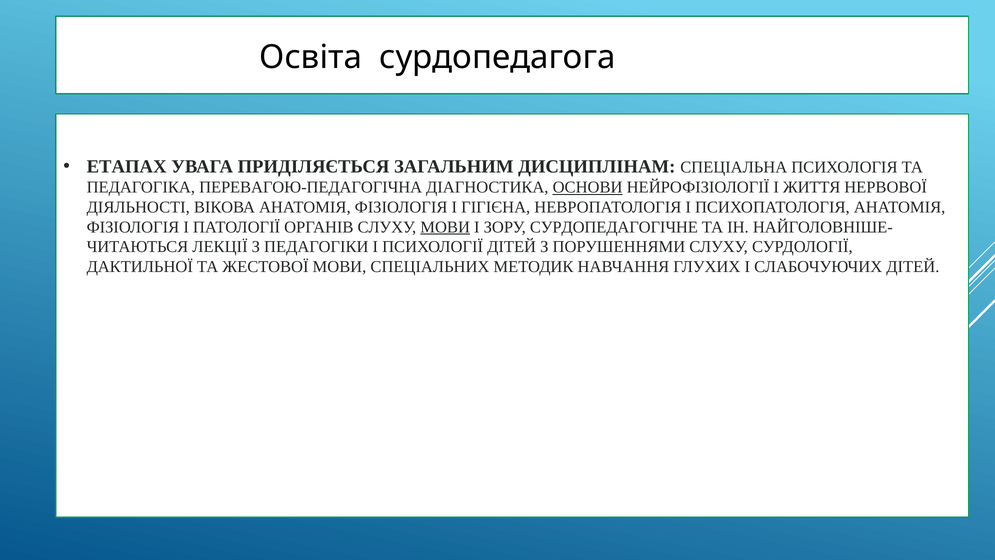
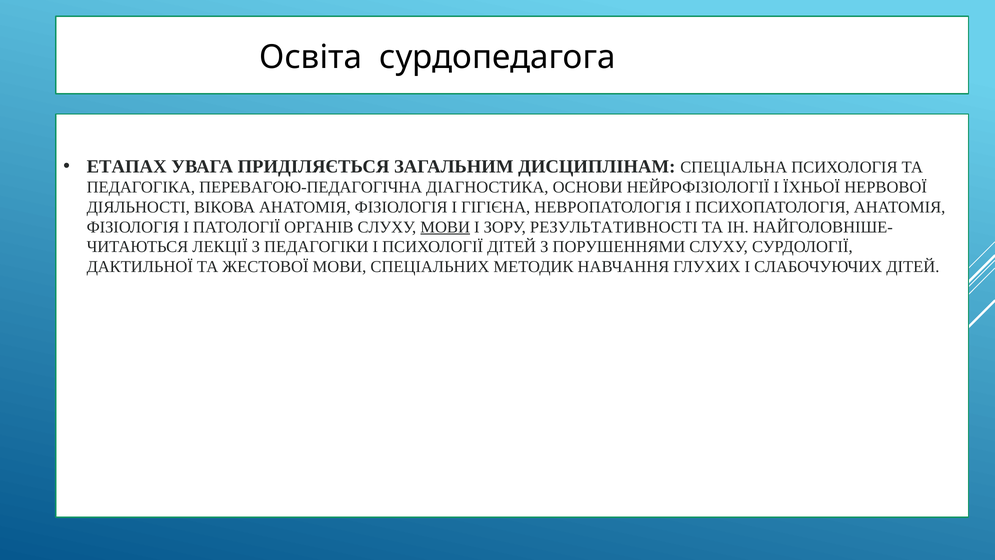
ОСНОВИ underline: present -> none
ЖИТТЯ: ЖИТТЯ -> ЇХНЬОЇ
СУРДОПЕДАГОГІЧНЕ: СУРДОПЕДАГОГІЧНЕ -> РЕЗУЛЬТАТИВНОСТІ
